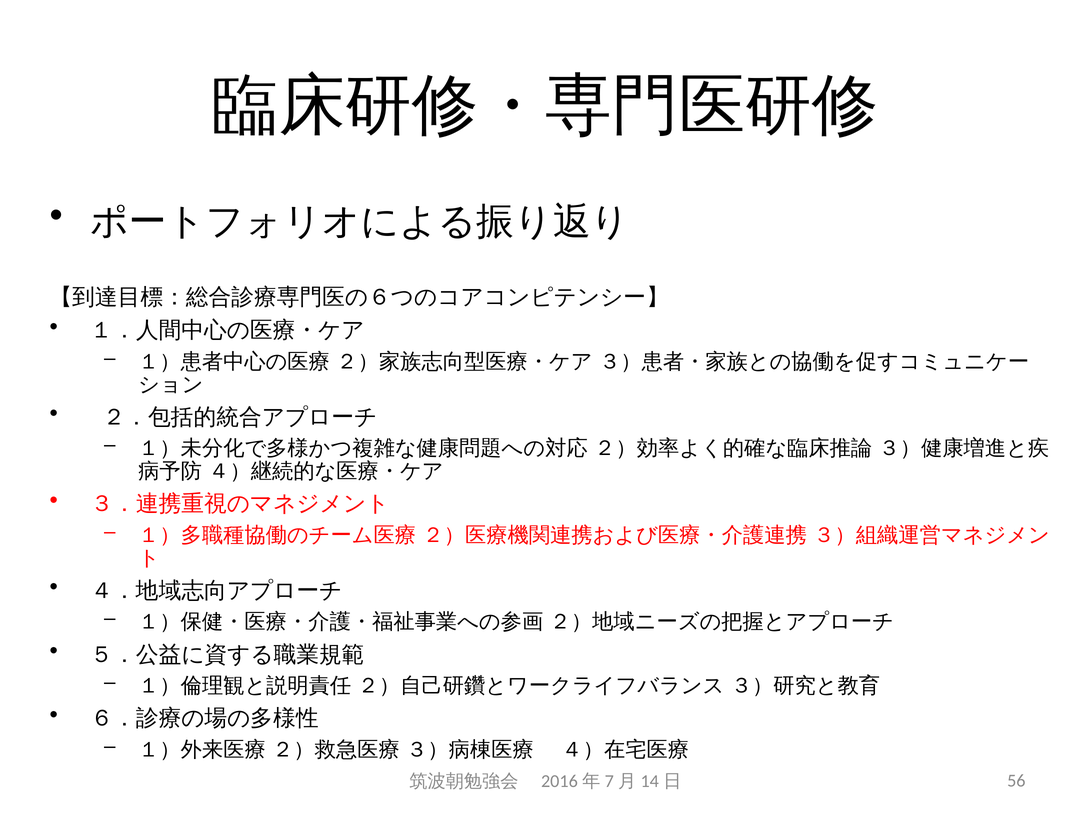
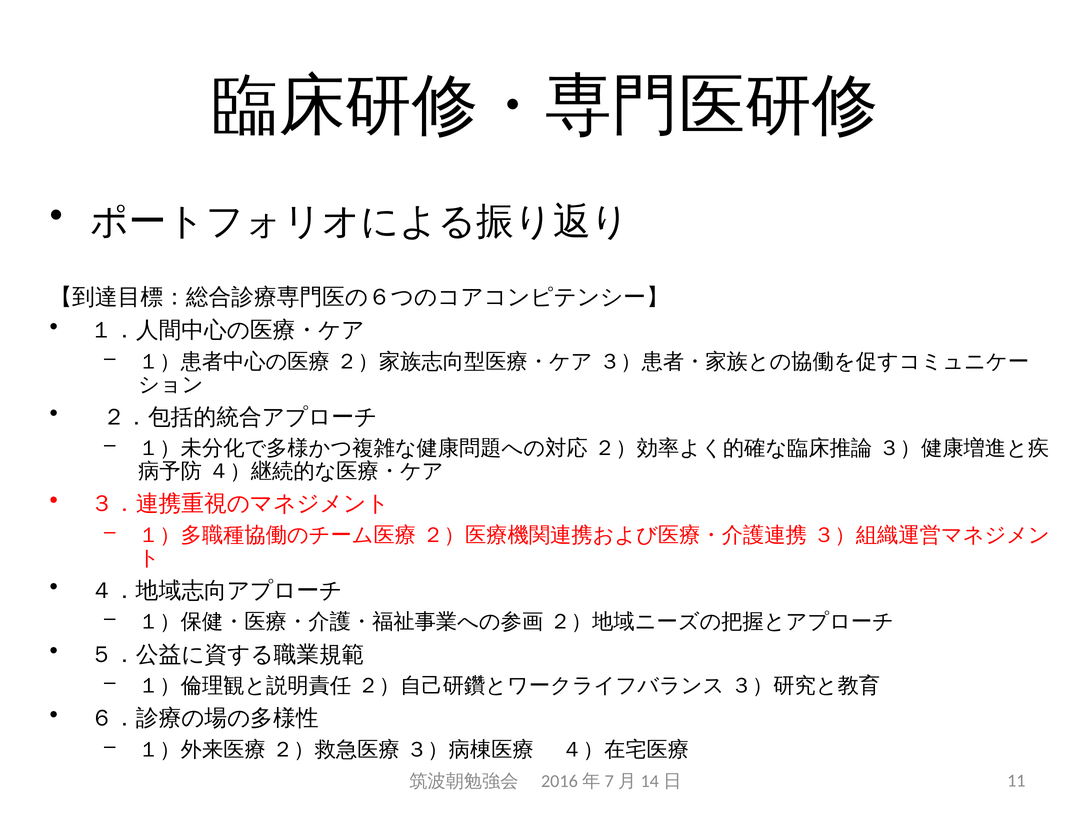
56: 56 -> 11
